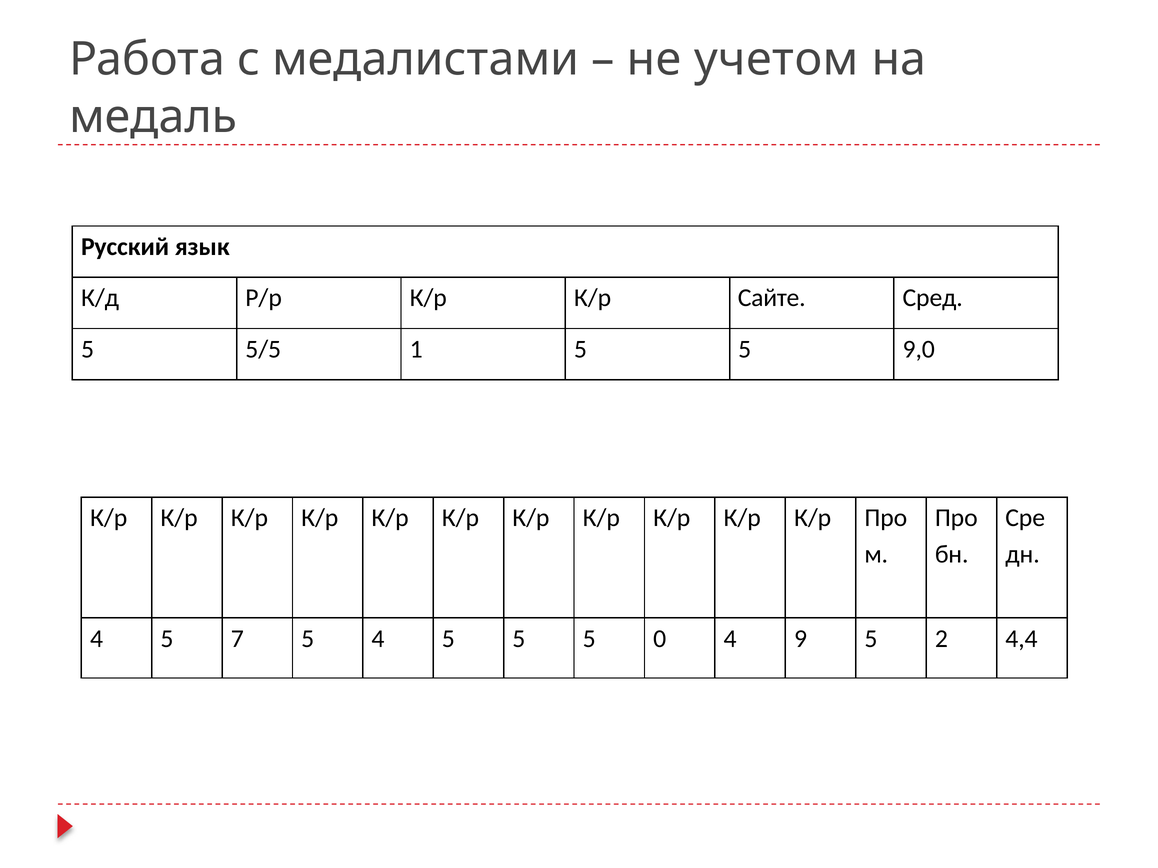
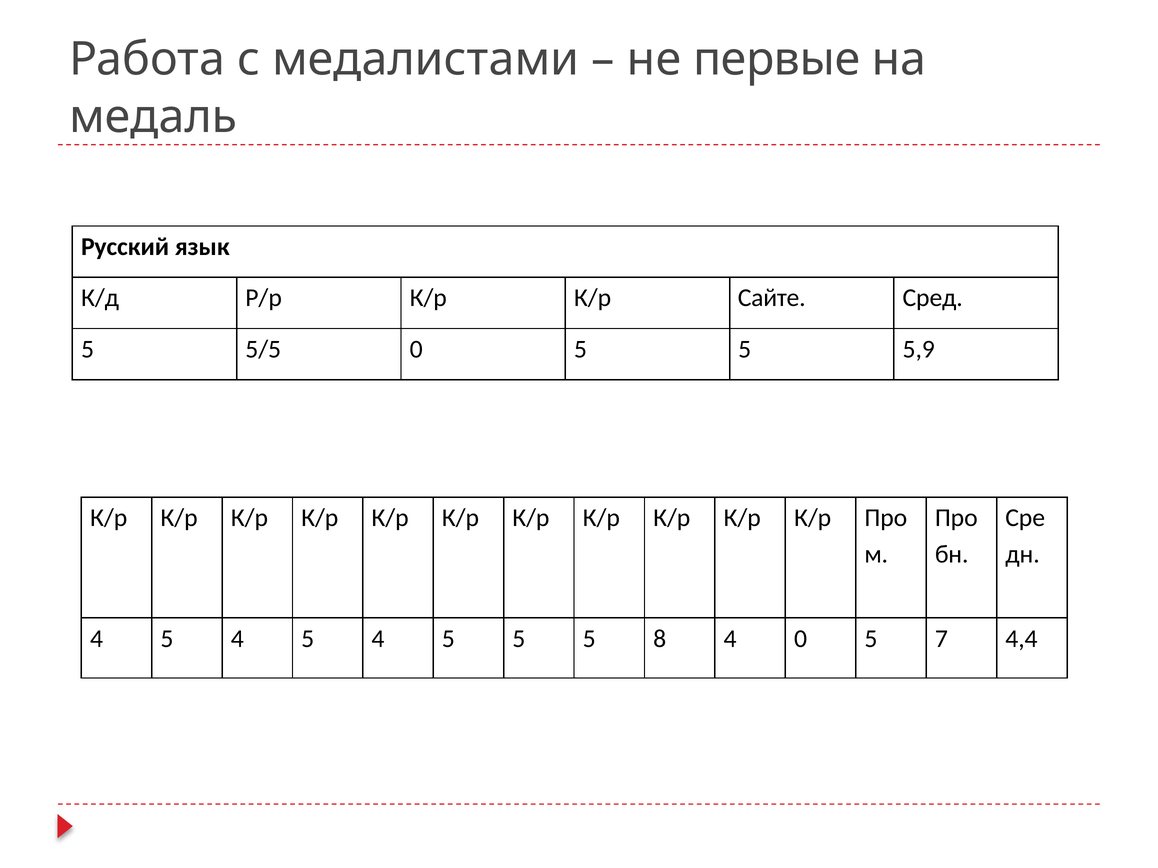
учетом: учетом -> первые
5/5 1: 1 -> 0
9,0: 9,0 -> 5,9
7 at (237, 639): 7 -> 4
0: 0 -> 8
4 9: 9 -> 0
2: 2 -> 7
